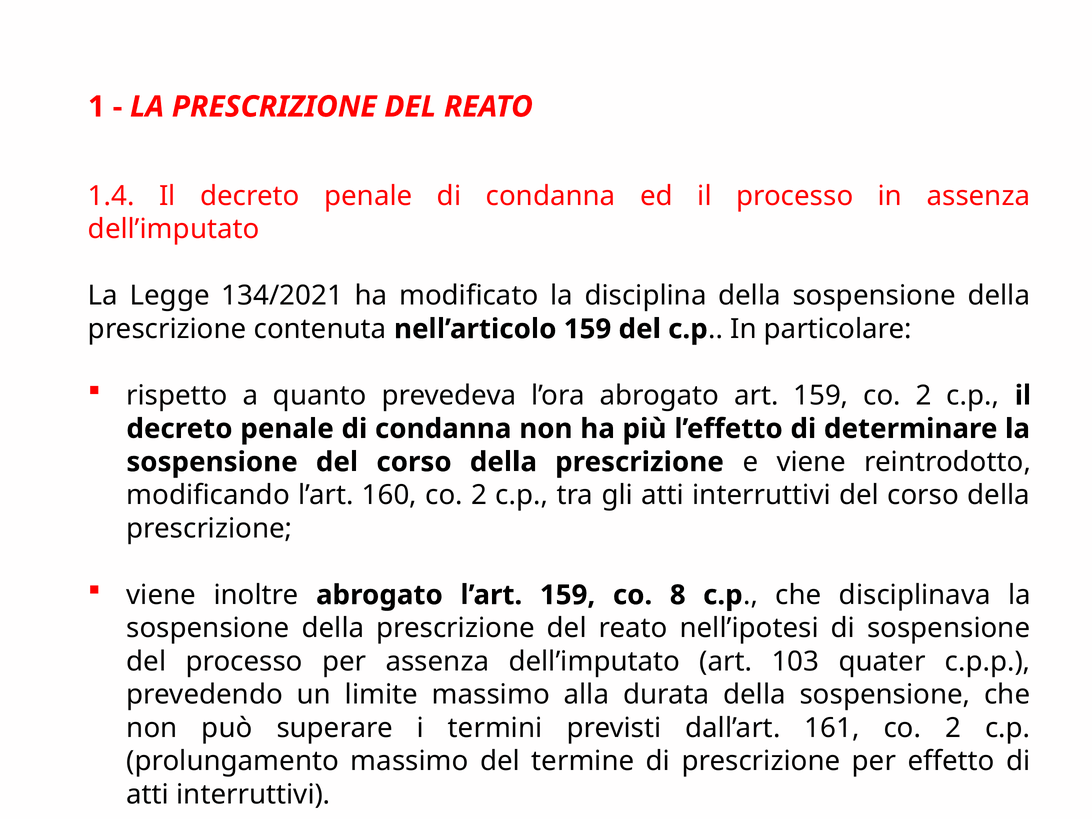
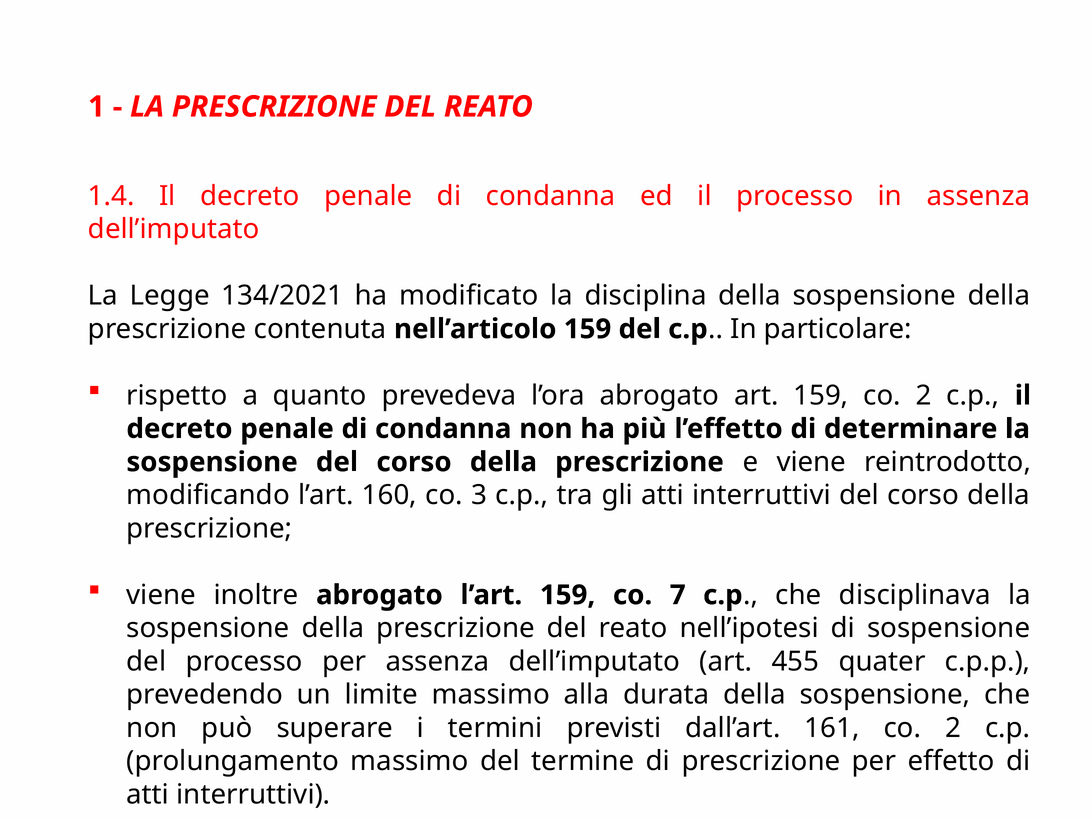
160 co 2: 2 -> 3
8: 8 -> 7
103: 103 -> 455
